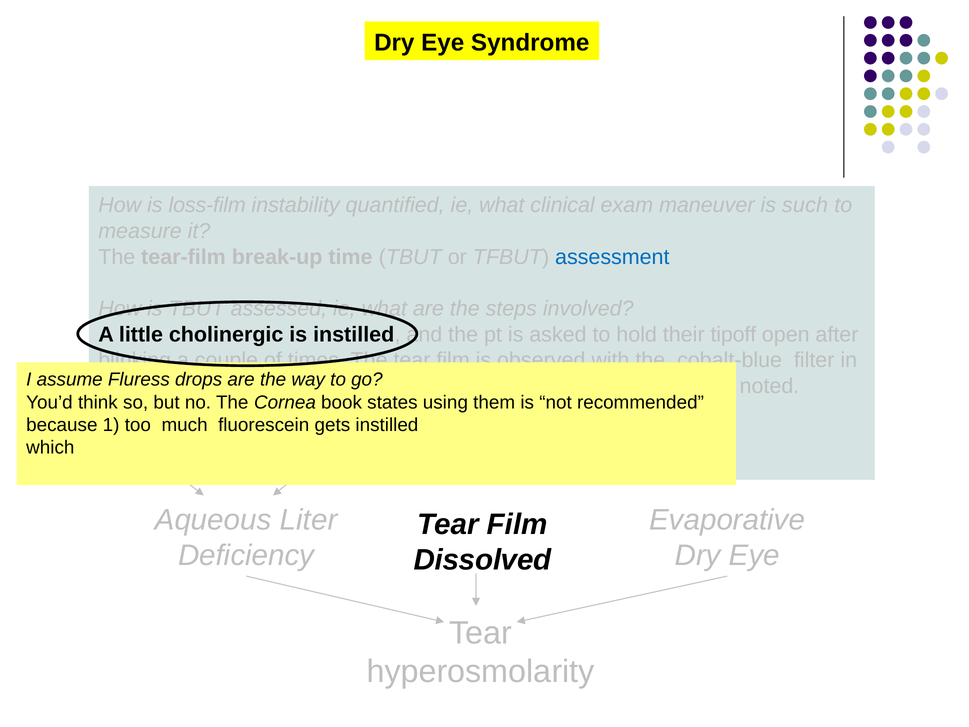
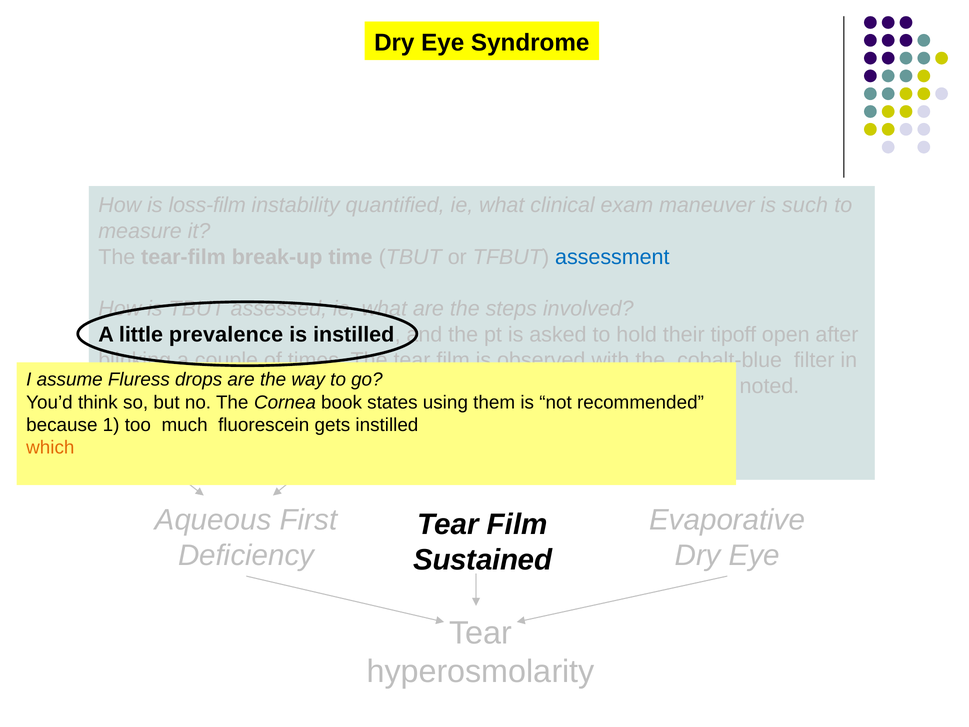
cholinergic: cholinergic -> prevalence
which colour: black -> orange
Liter: Liter -> First
Dissolved: Dissolved -> Sustained
